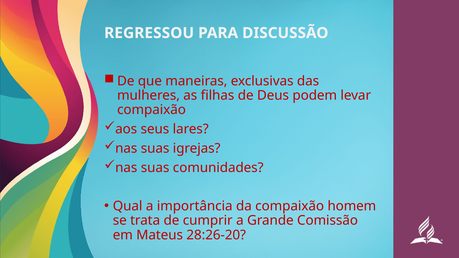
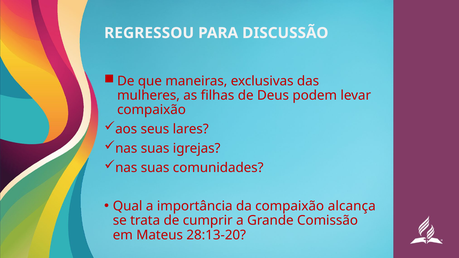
homem: homem -> alcança
28:26-20: 28:26-20 -> 28:13-20
